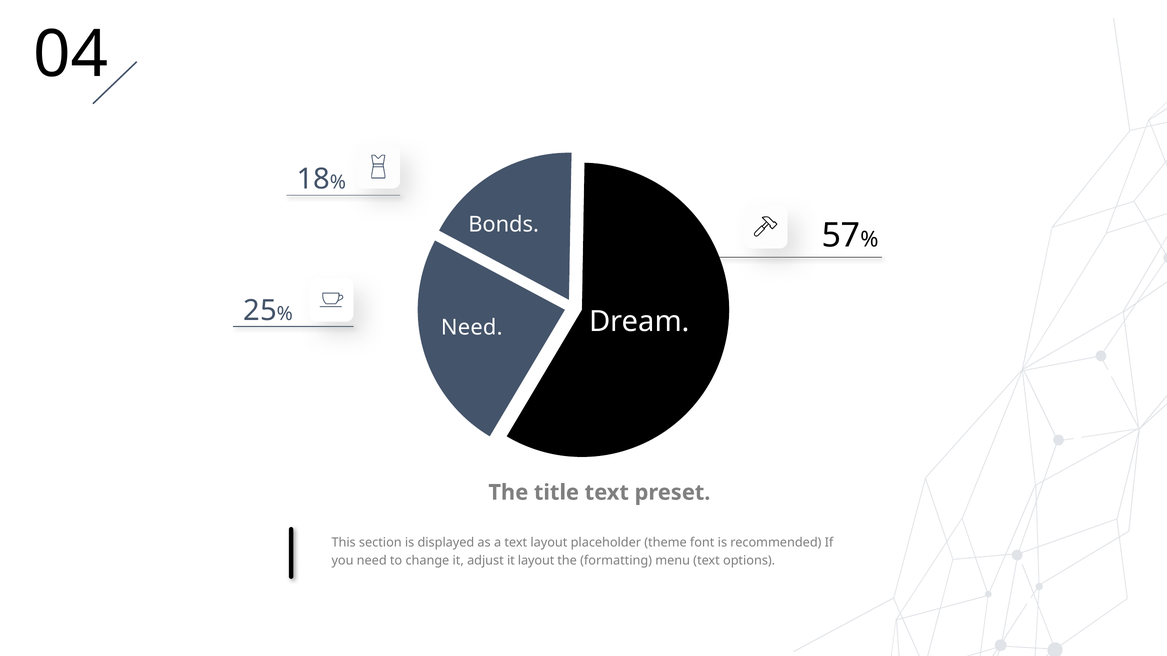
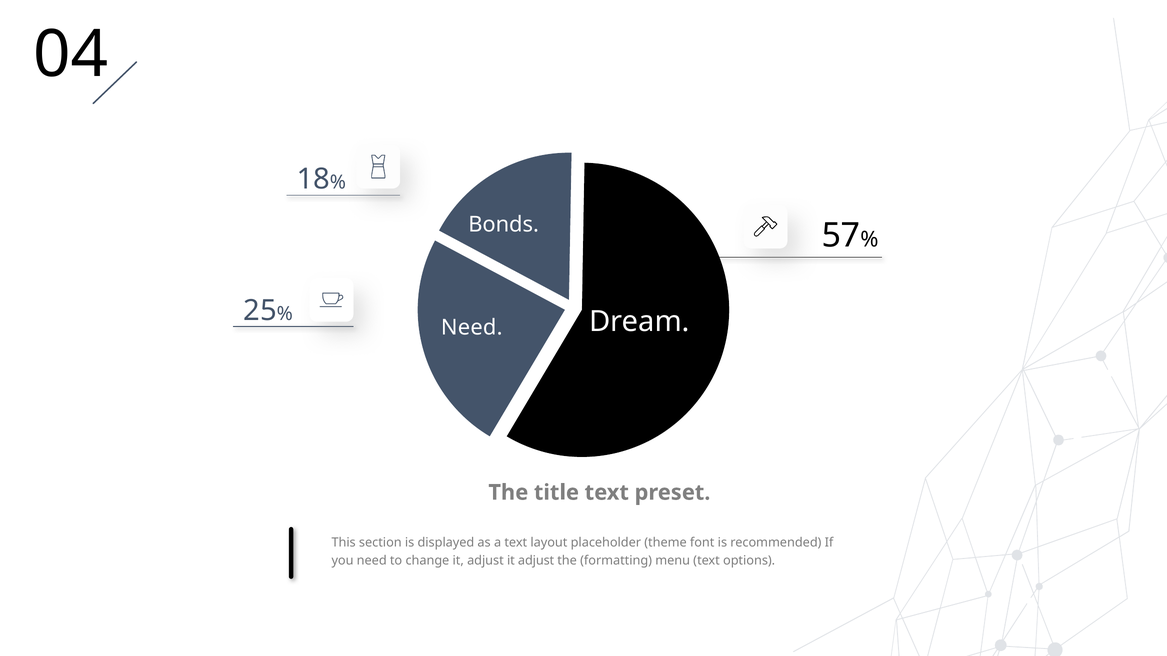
adjust it layout: layout -> adjust
